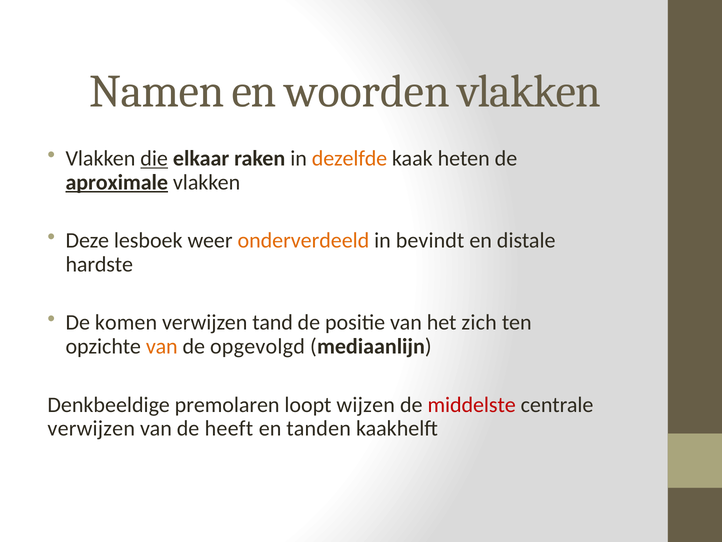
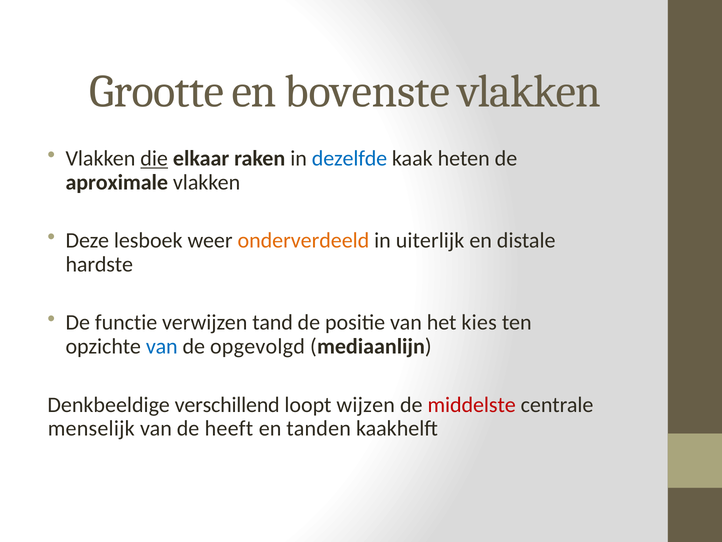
Namen: Namen -> Grootte
woorden: woorden -> bovenste
dezelfde colour: orange -> blue
aproximale underline: present -> none
bevindt: bevindt -> uiterlijk
komen: komen -> functie
zich: zich -> kies
van at (162, 346) colour: orange -> blue
premolaren: premolaren -> verschillend
verwijzen at (91, 428): verwijzen -> menselijk
